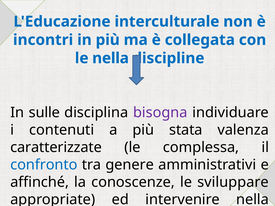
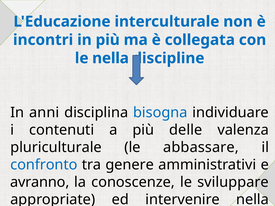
sulle: sulle -> anni
bisogna colour: purple -> blue
stata: stata -> delle
caratterizzate: caratterizzate -> pluriculturale
complessa: complessa -> abbassare
affinché: affinché -> avranno
